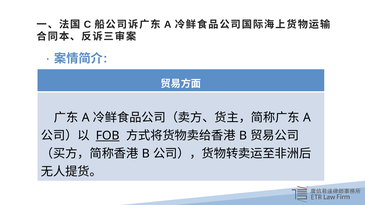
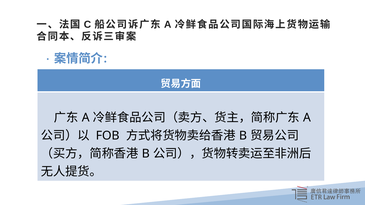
FOB underline: present -> none
